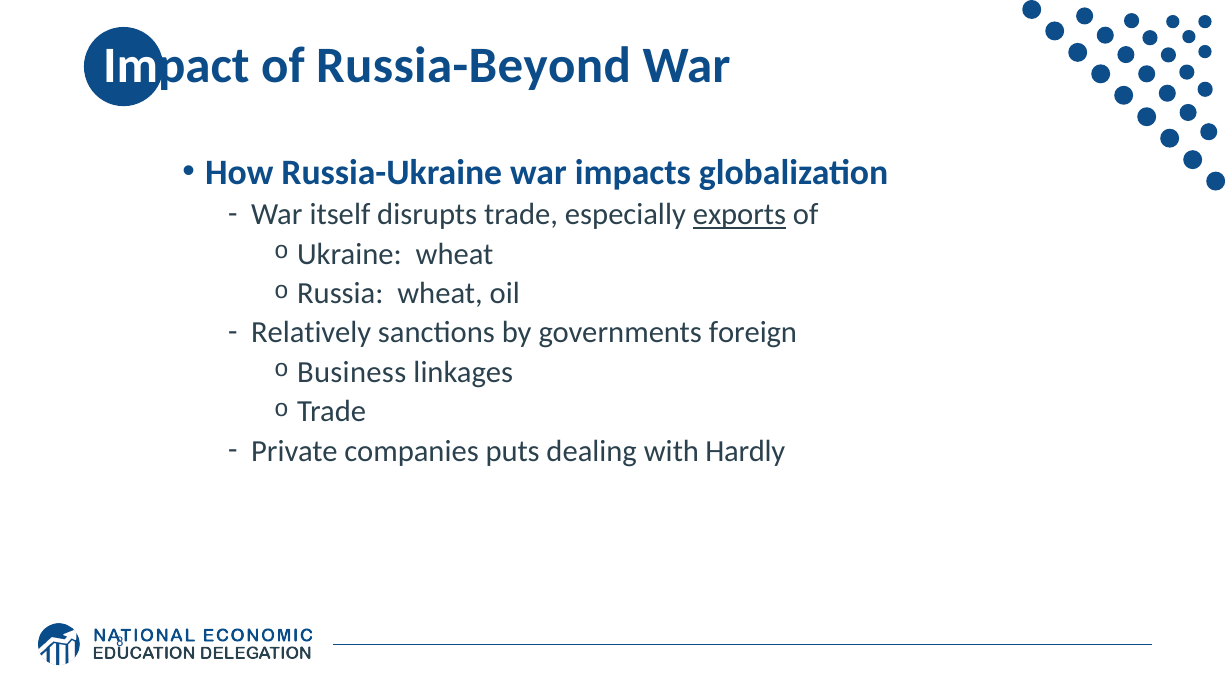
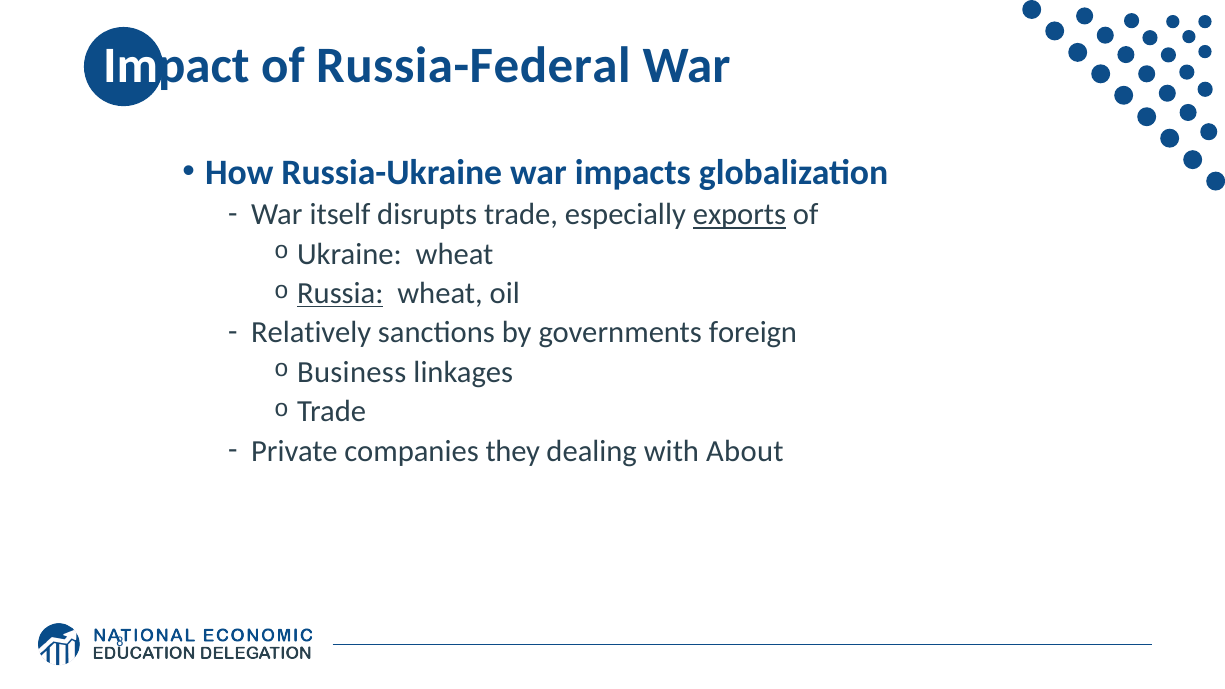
Russia-Beyond: Russia-Beyond -> Russia-Federal
Russia underline: none -> present
puts: puts -> they
Hardly: Hardly -> About
